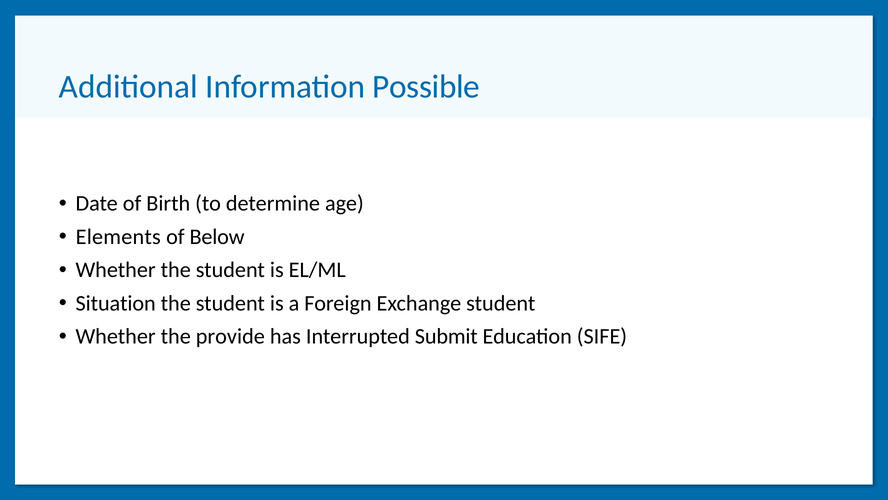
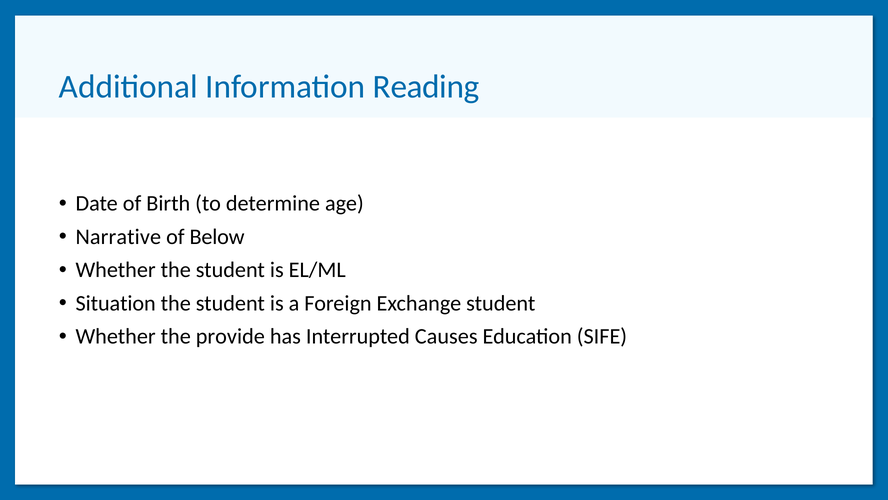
Possible: Possible -> Reading
Elements: Elements -> Narrative
Submit: Submit -> Causes
